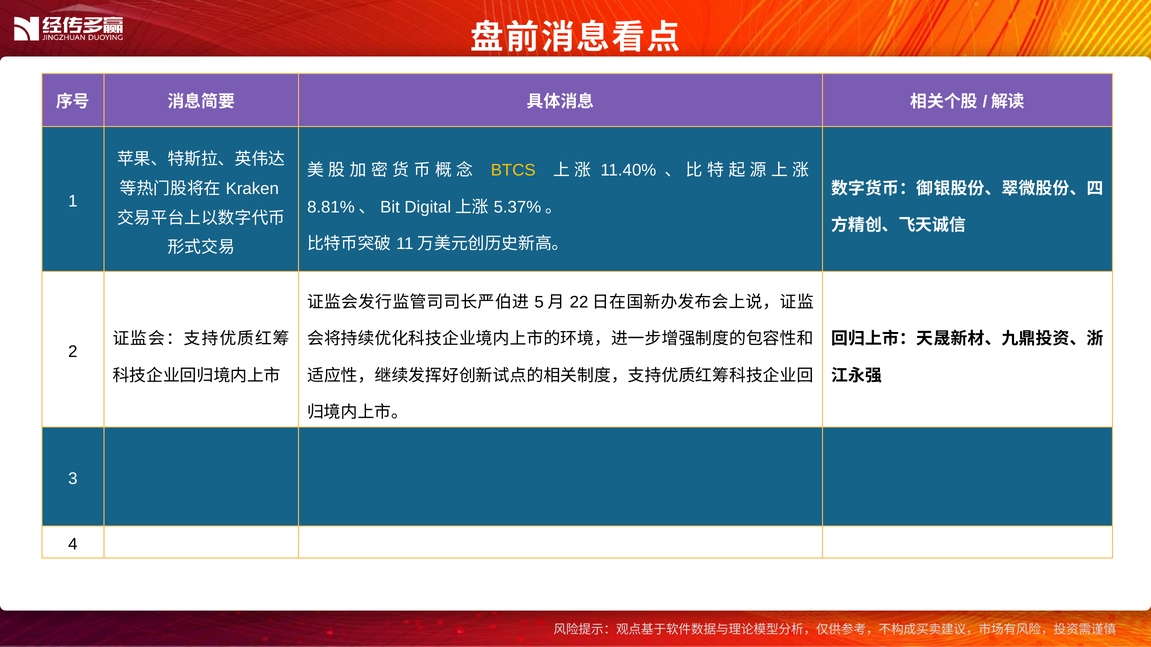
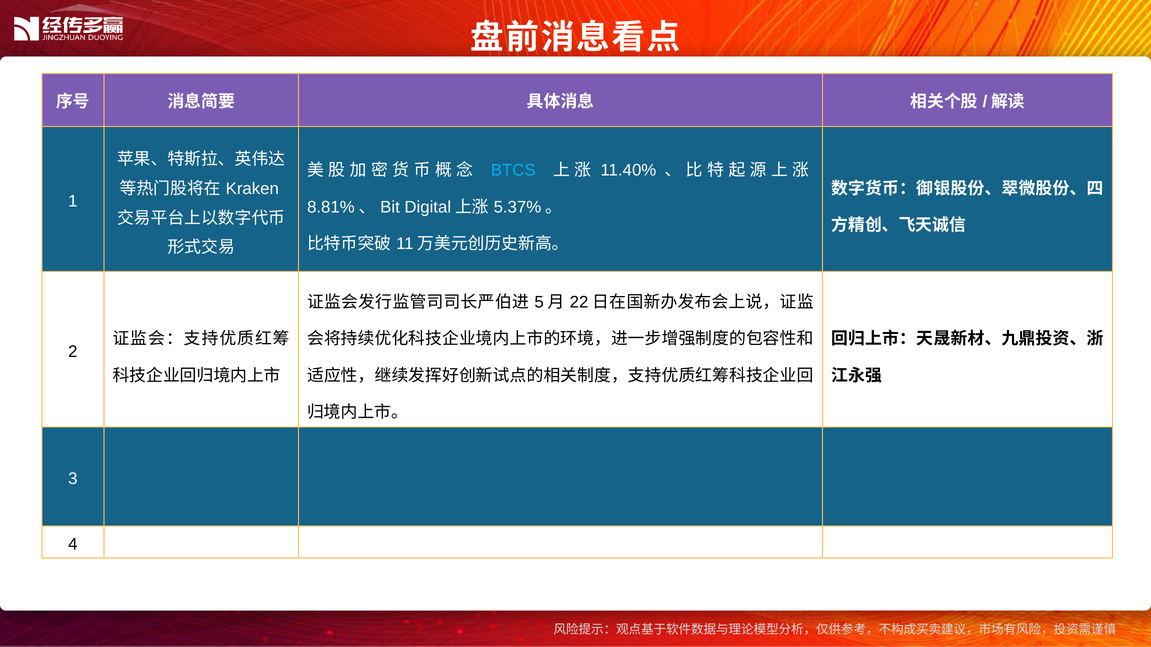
BTCS colour: yellow -> light blue
